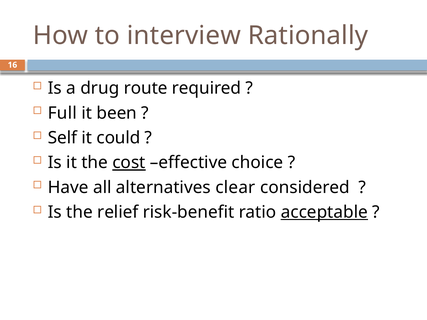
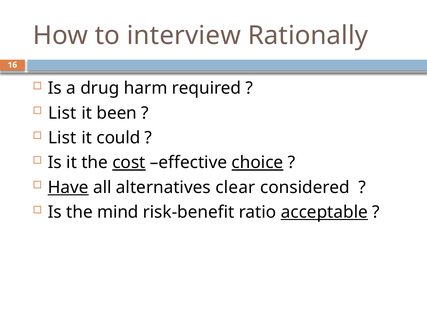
route: route -> harm
Full at (62, 113): Full -> List
Self at (62, 138): Self -> List
choice underline: none -> present
Have underline: none -> present
relief: relief -> mind
